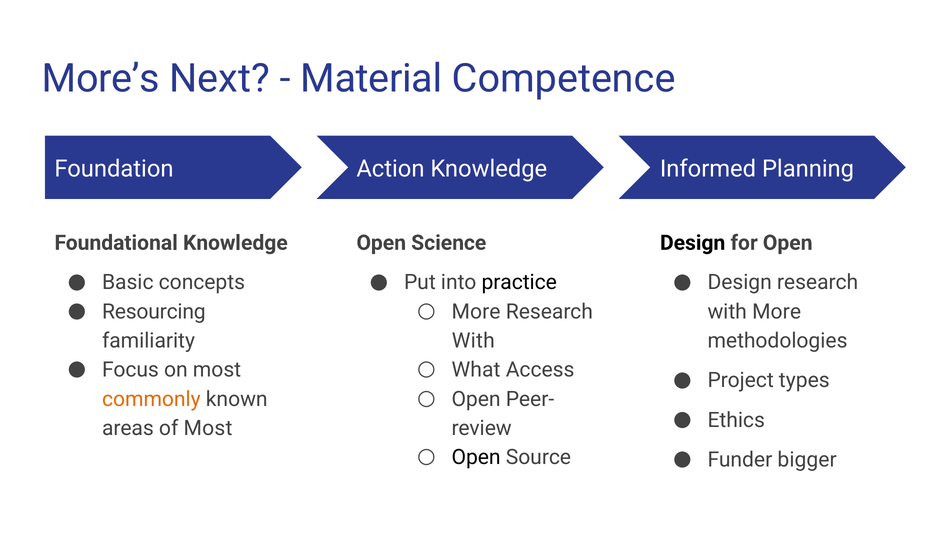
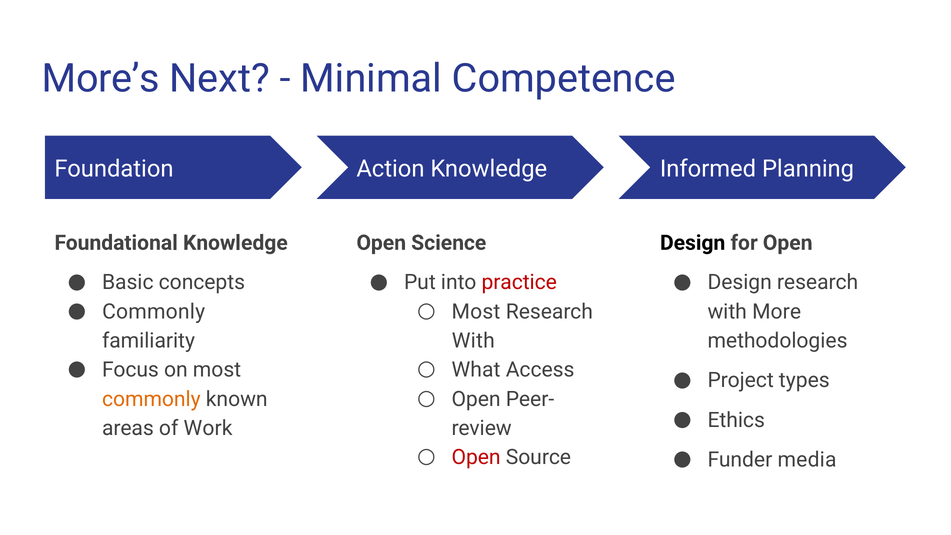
Material: Material -> Minimal
practice colour: black -> red
Resourcing at (154, 312): Resourcing -> Commonly
More at (476, 312): More -> Most
of Most: Most -> Work
Open at (476, 457) colour: black -> red
bigger: bigger -> media
